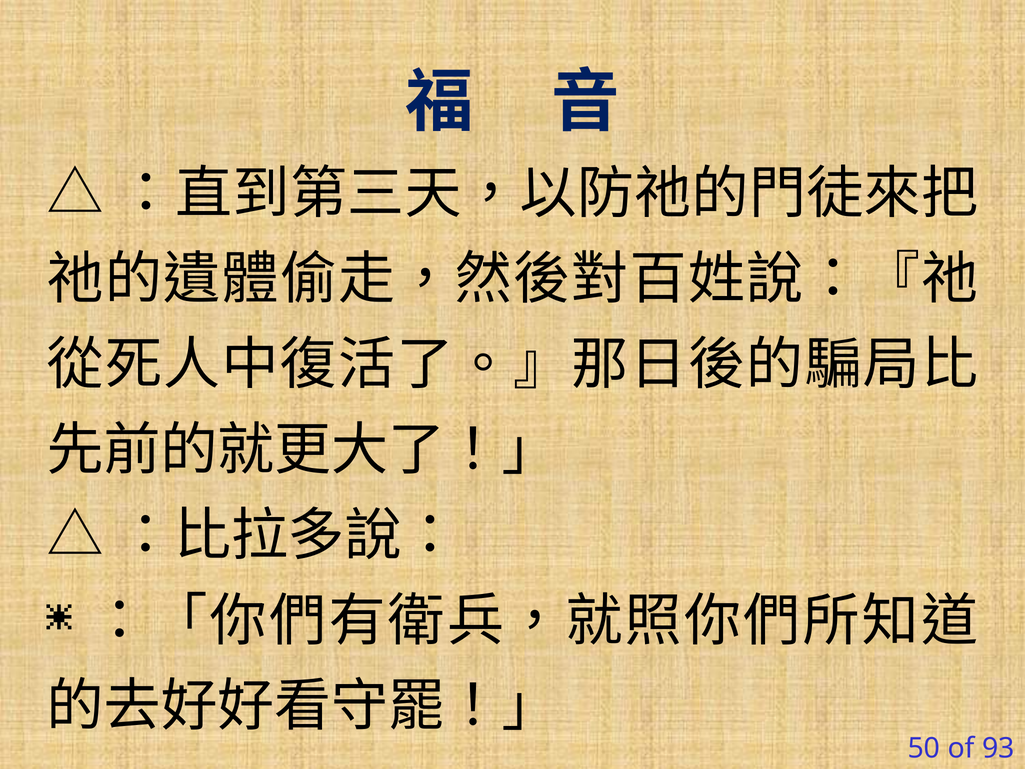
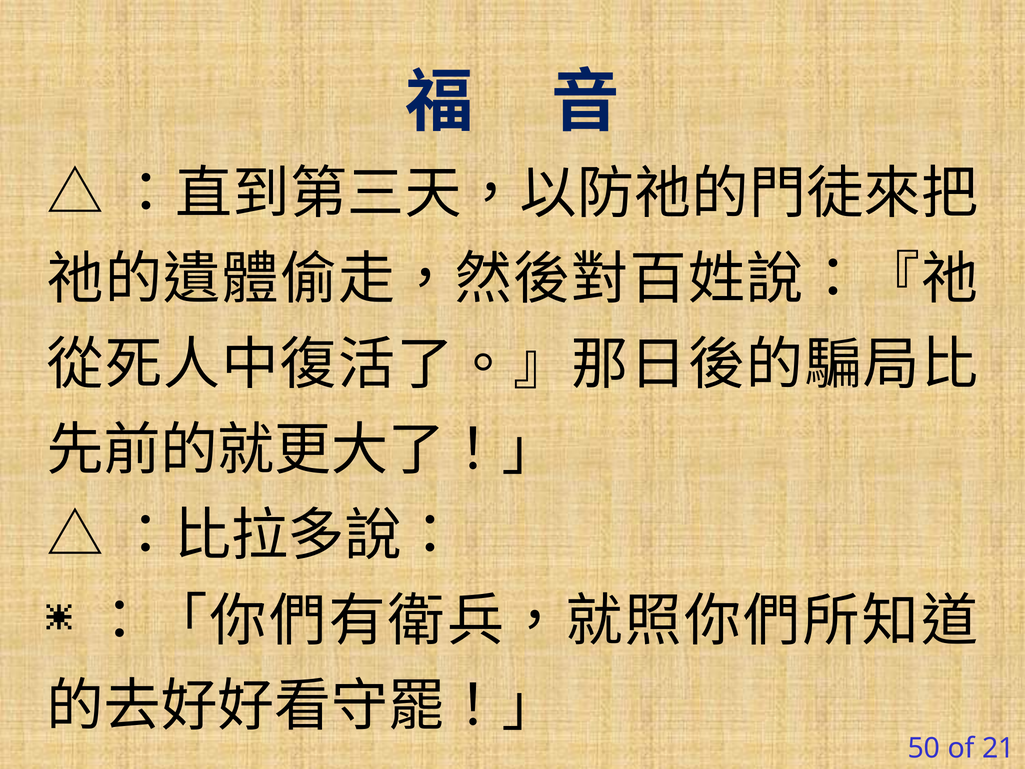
93: 93 -> 21
